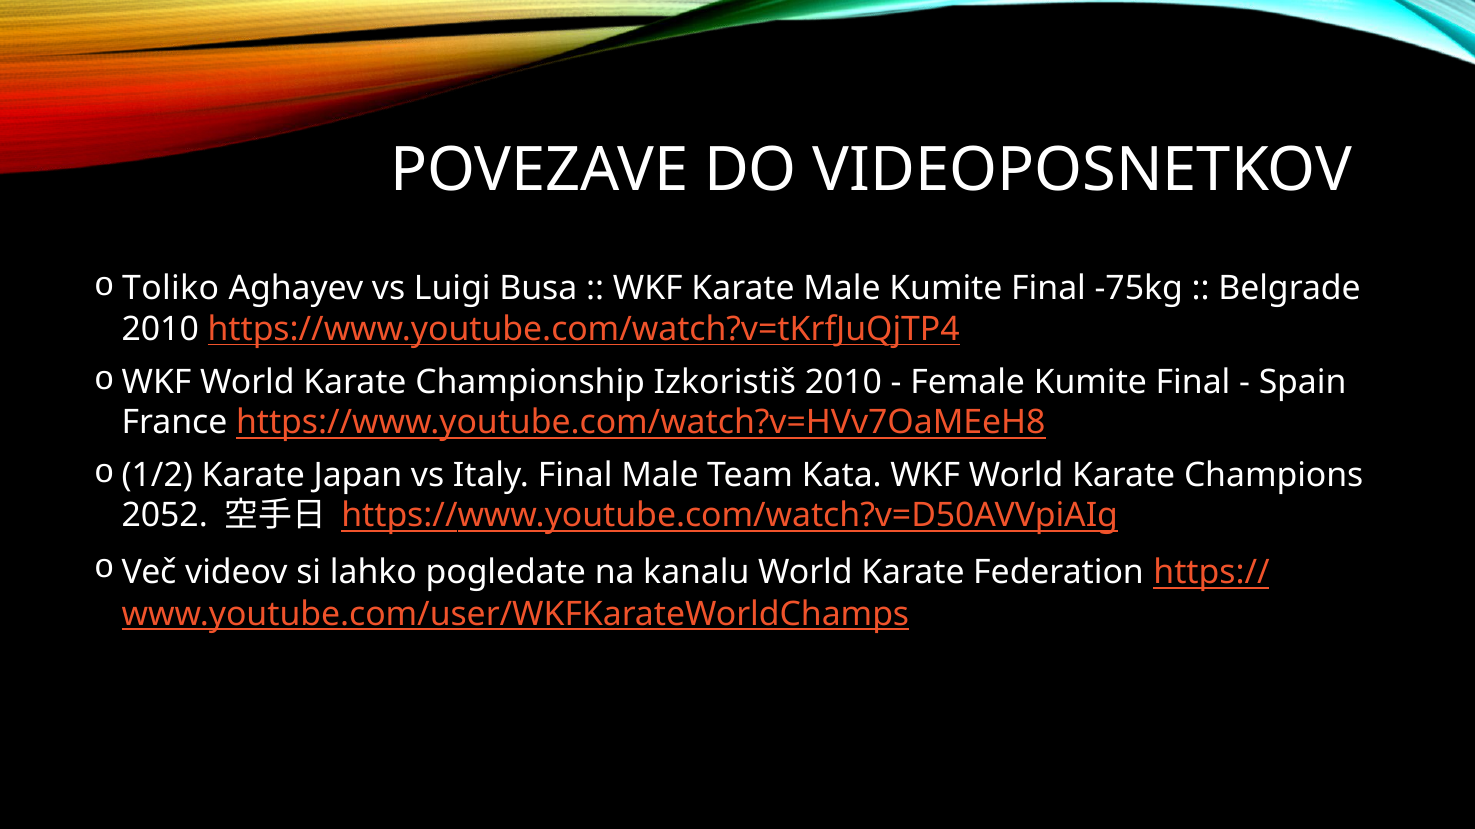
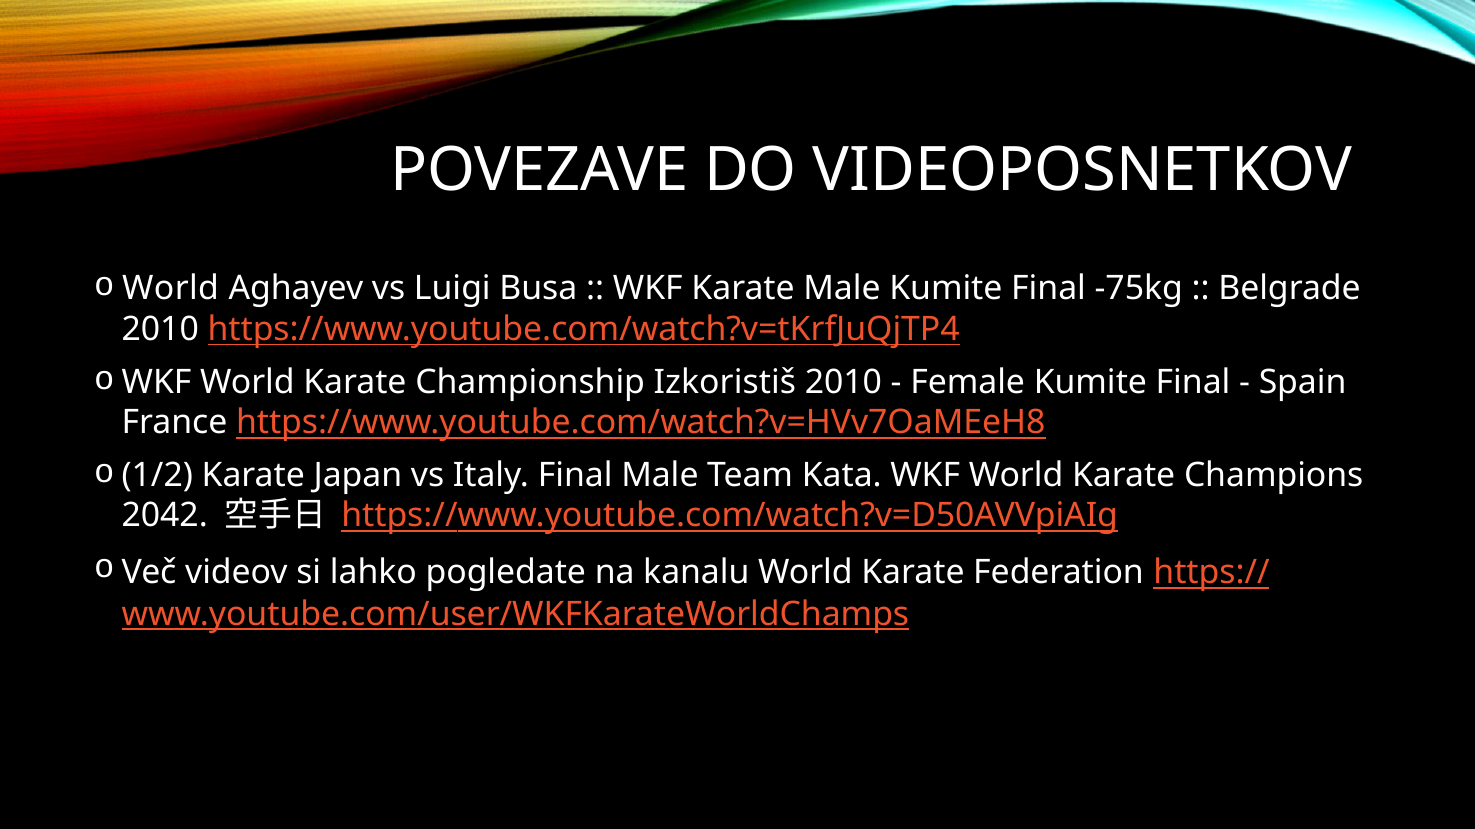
Toliko at (171, 289): Toliko -> World
2052: 2052 -> 2042
